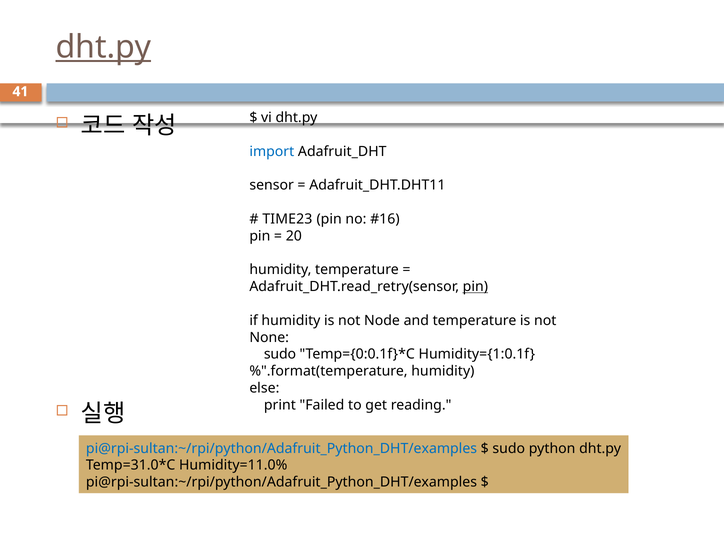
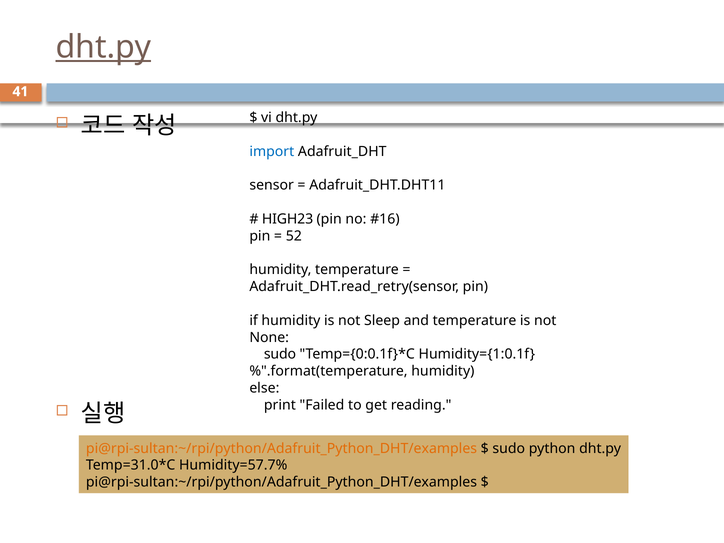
TIME23: TIME23 -> HIGH23
20: 20 -> 52
pin at (475, 287) underline: present -> none
Node: Node -> Sleep
pi@rpi-sultan:~/rpi/python/Adafruit_Python_DHT/examples at (282, 448) colour: blue -> orange
Humidity=11.0%: Humidity=11.0% -> Humidity=57.7%
